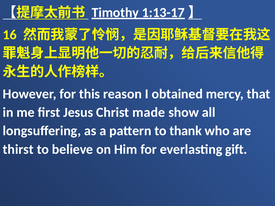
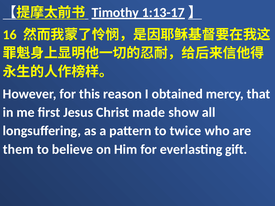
thank: thank -> twice
thirst: thirst -> them
